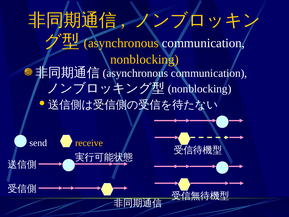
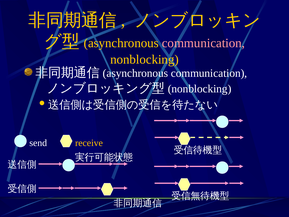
communication at (203, 43) colour: white -> pink
